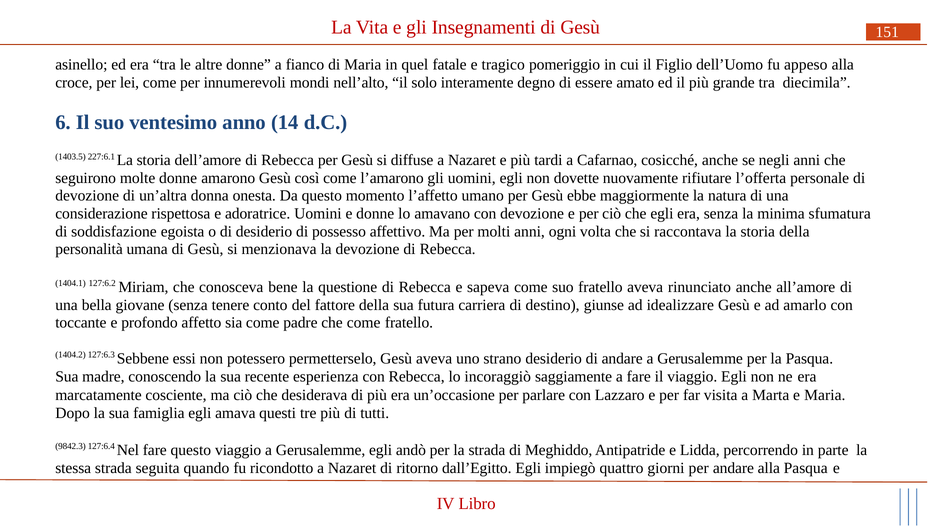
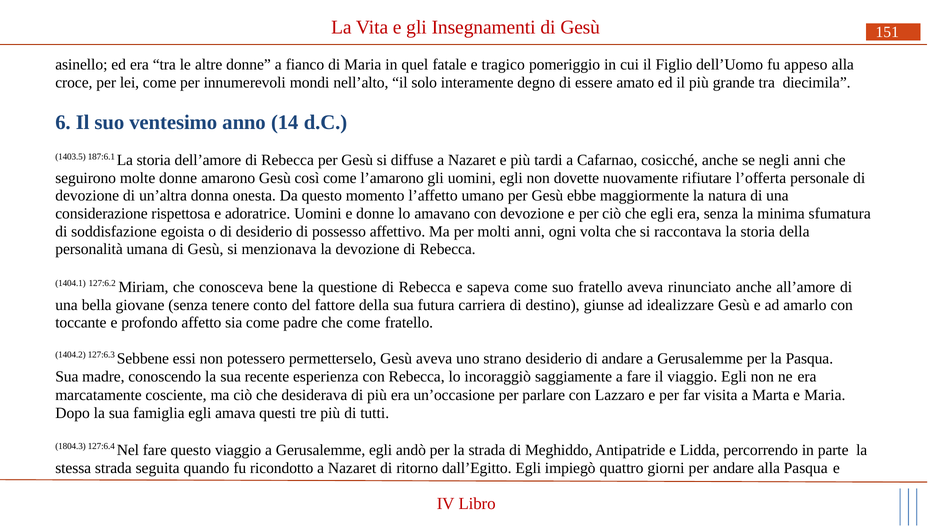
227:6.1: 227:6.1 -> 187:6.1
9842.3: 9842.3 -> 1804.3
